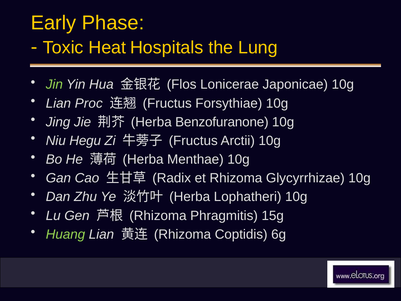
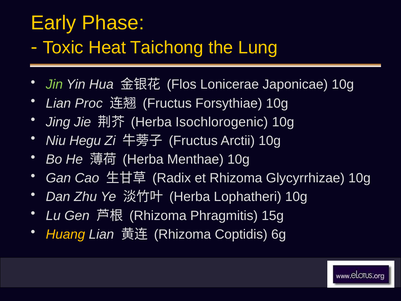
Hospitals: Hospitals -> Taichong
Benzofuranone: Benzofuranone -> Isochlorogenic
Huang colour: light green -> yellow
